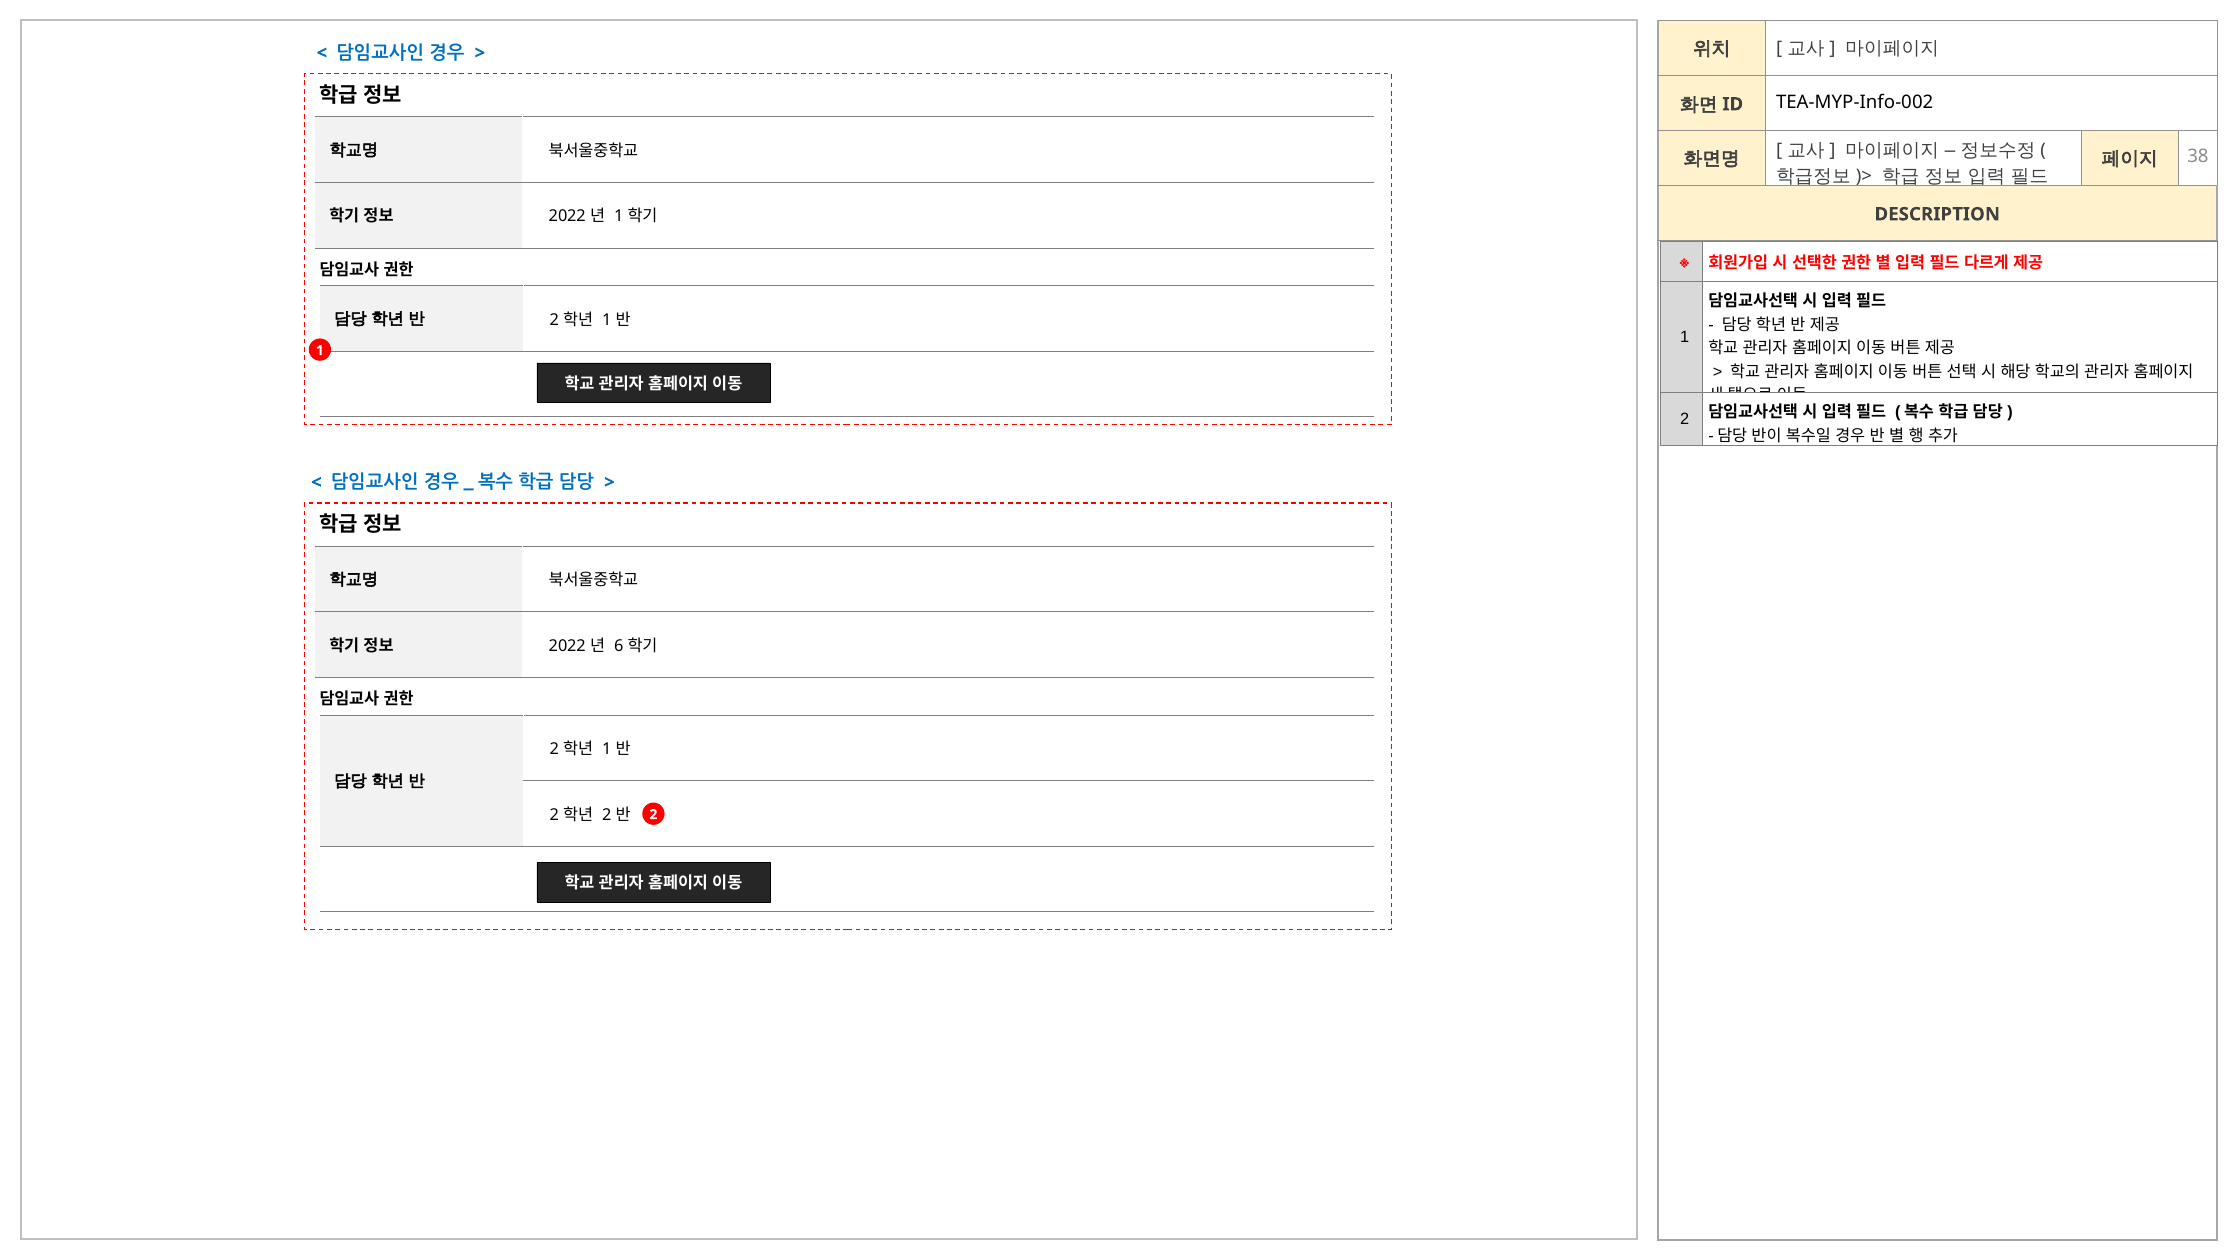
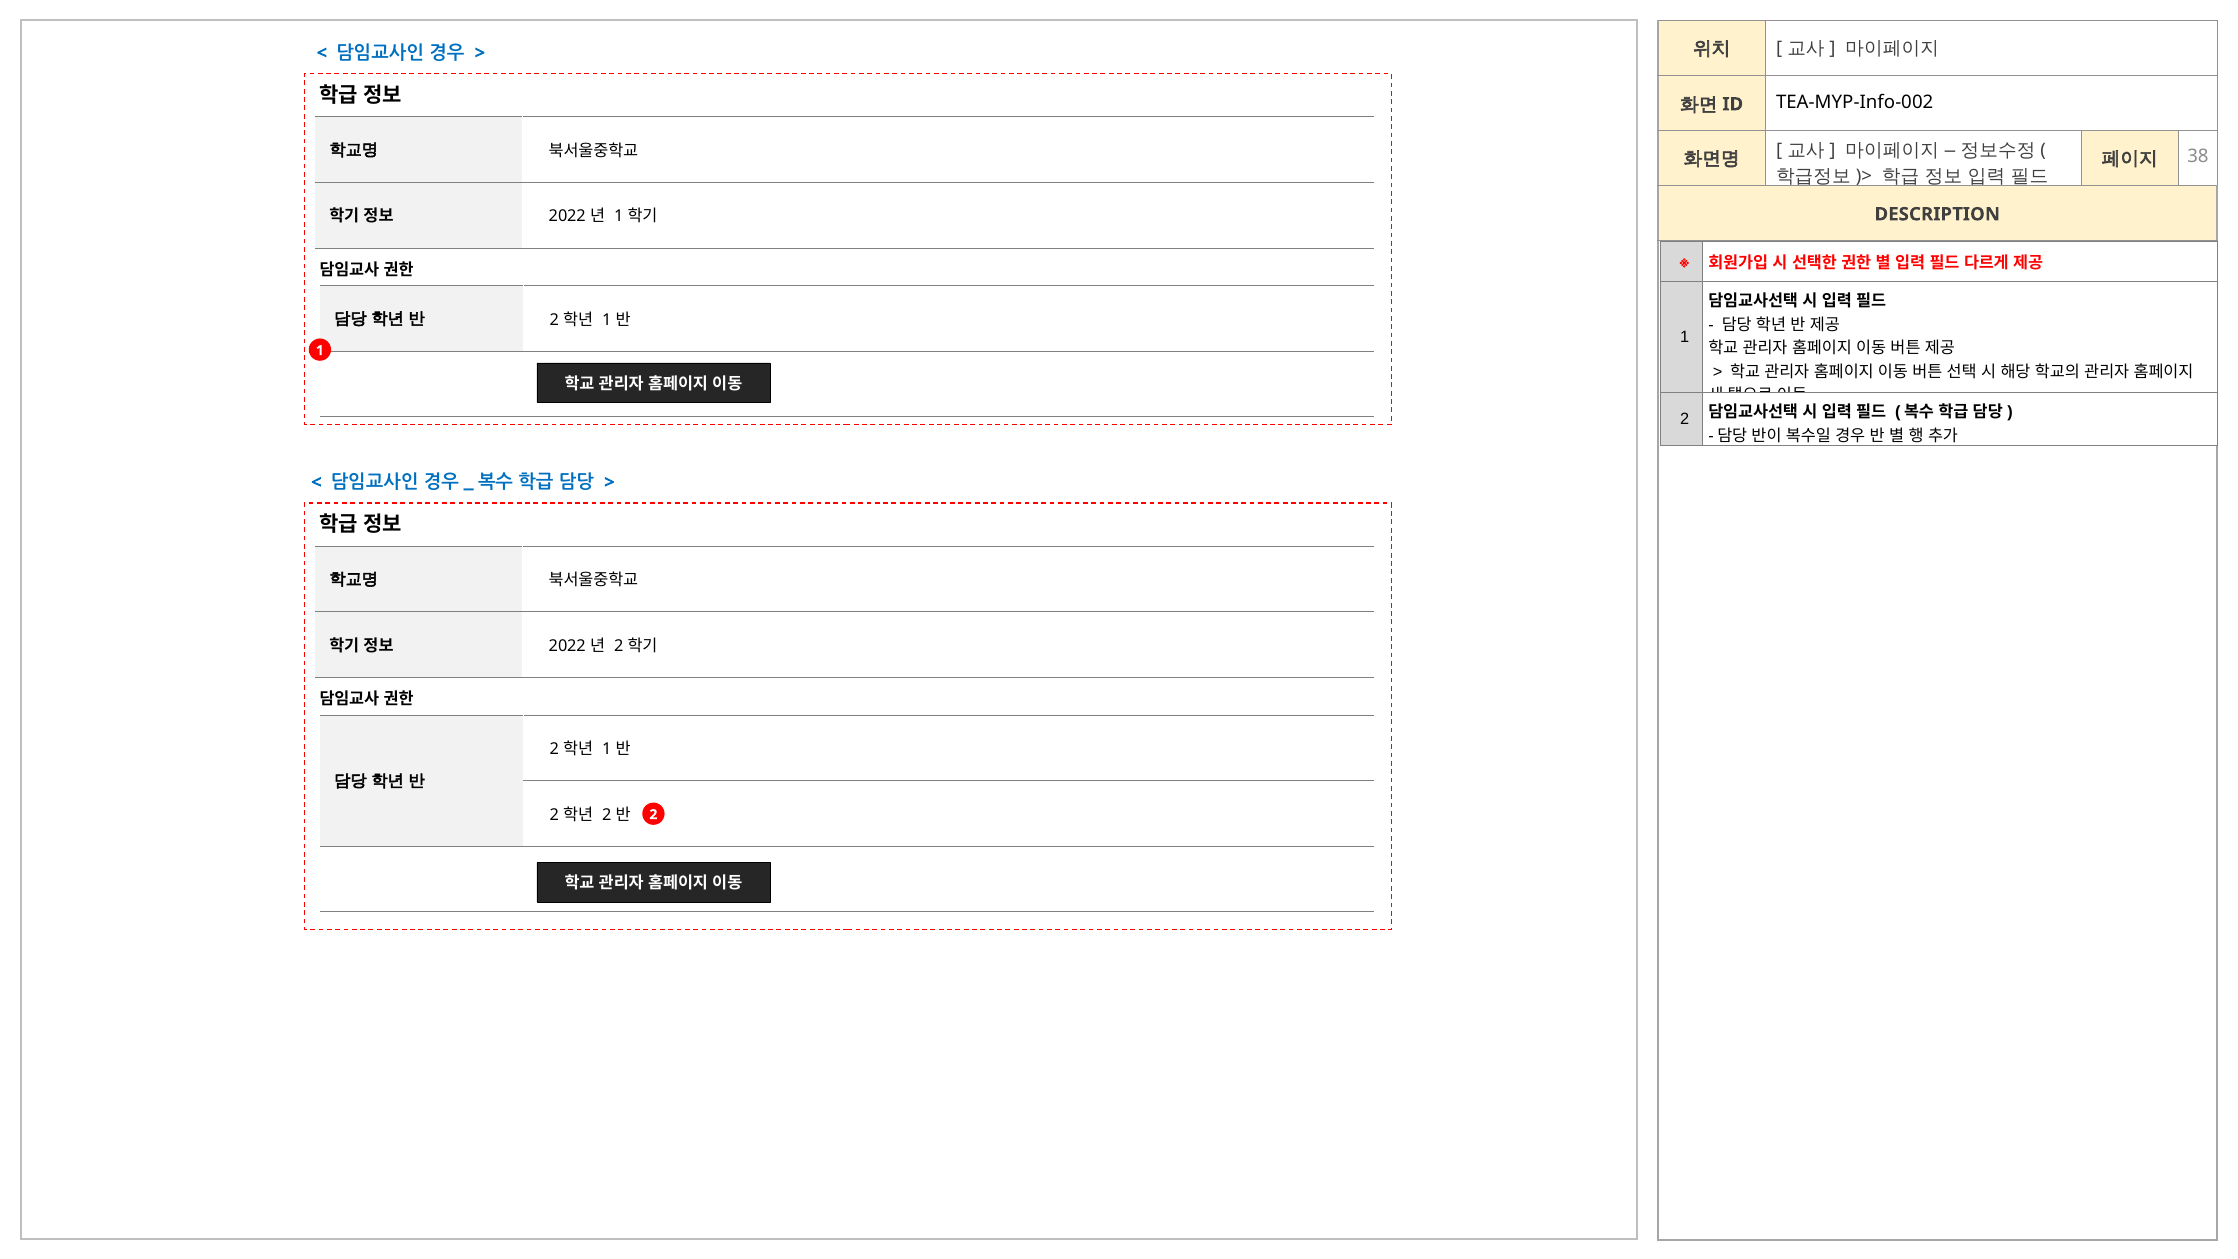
6 at (619, 646): 6 -> 2
